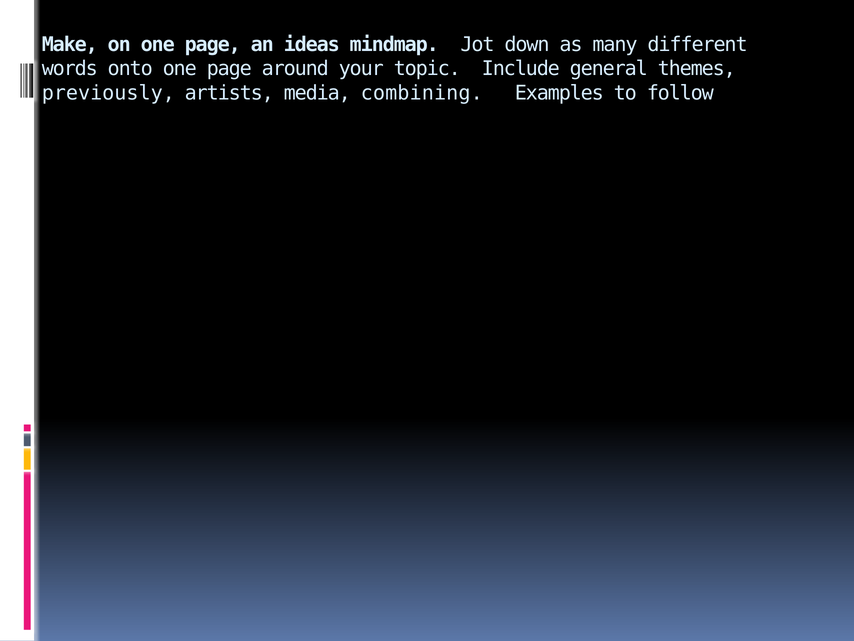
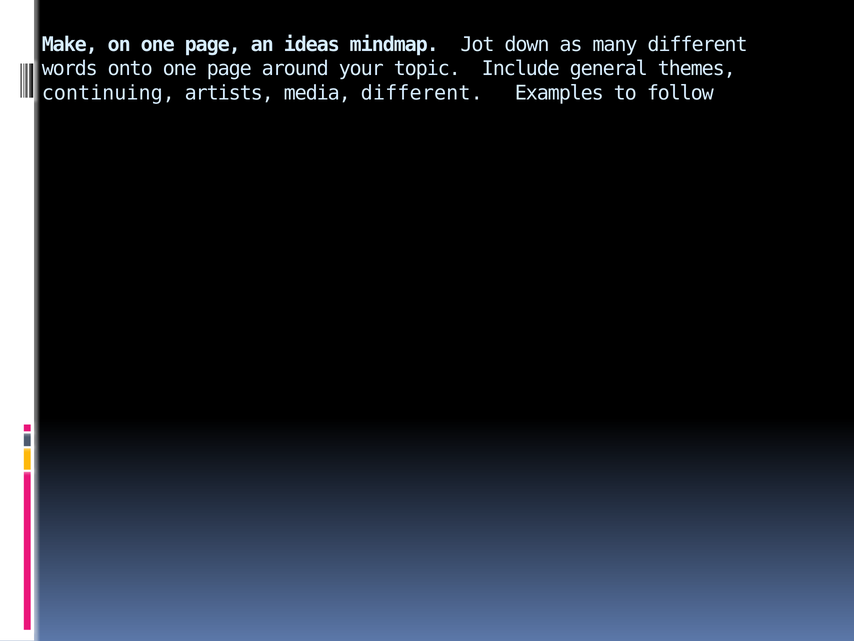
previously: previously -> continuing
media combining: combining -> different
